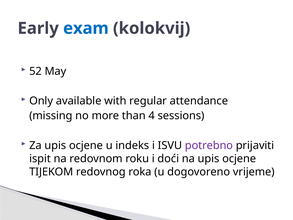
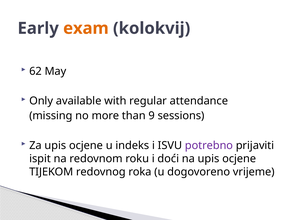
exam colour: blue -> orange
52: 52 -> 62
4: 4 -> 9
